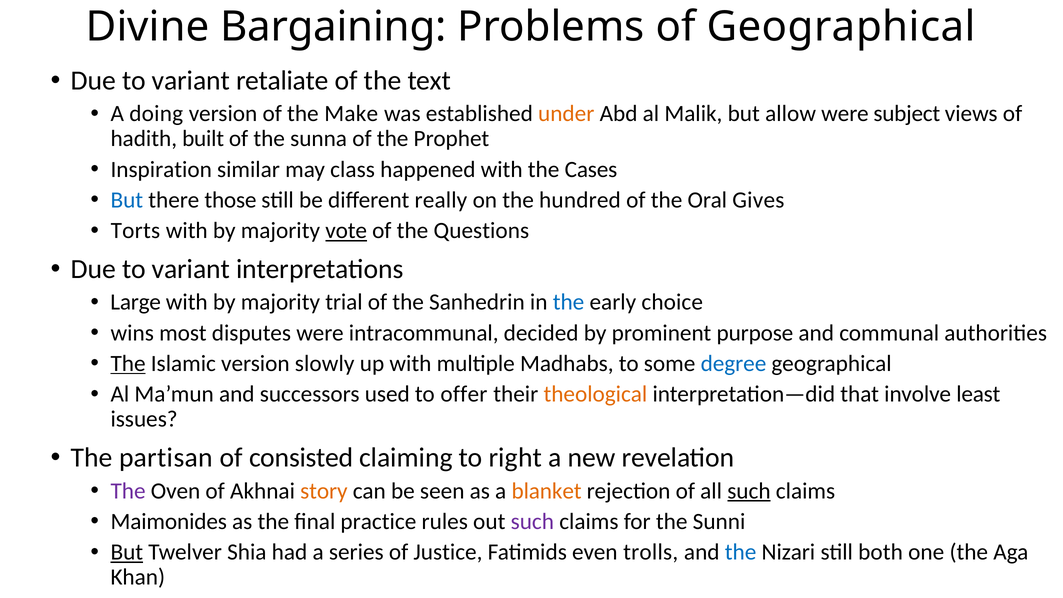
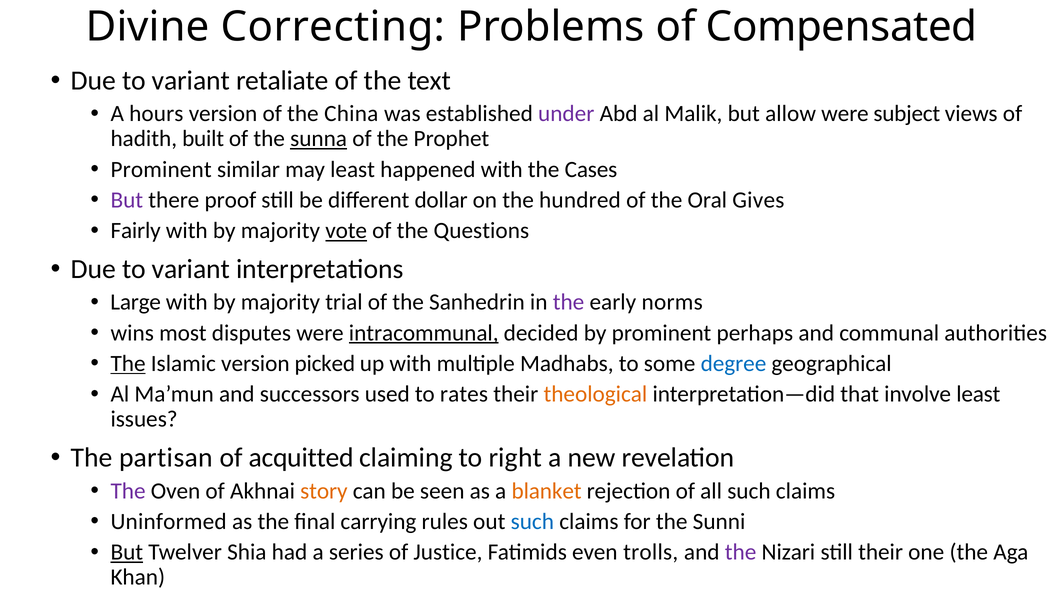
Bargaining: Bargaining -> Correcting
of Geographical: Geographical -> Compensated
doing: doing -> hours
Make: Make -> China
under colour: orange -> purple
sunna underline: none -> present
Inspiration at (161, 169): Inspiration -> Prominent
may class: class -> least
But at (127, 200) colour: blue -> purple
those: those -> proof
really: really -> dollar
Torts: Torts -> Fairly
the at (569, 302) colour: blue -> purple
choice: choice -> norms
intracommunal underline: none -> present
purpose: purpose -> perhaps
slowly: slowly -> picked
offer: offer -> rates
consisted: consisted -> acquitted
such at (749, 491) underline: present -> none
Maimonides: Maimonides -> Uninformed
practice: practice -> carrying
such at (532, 521) colour: purple -> blue
the at (741, 552) colour: blue -> purple
still both: both -> their
